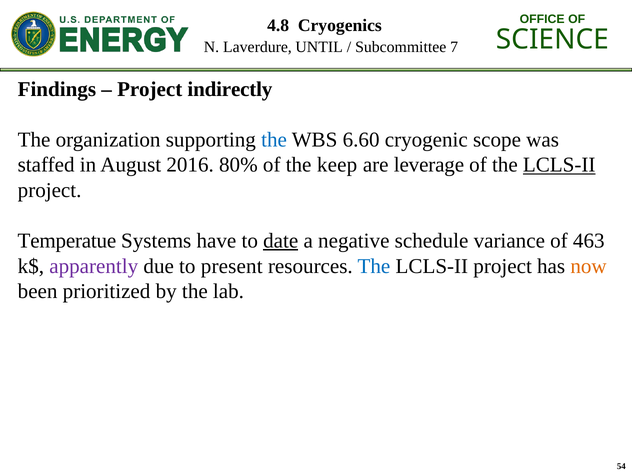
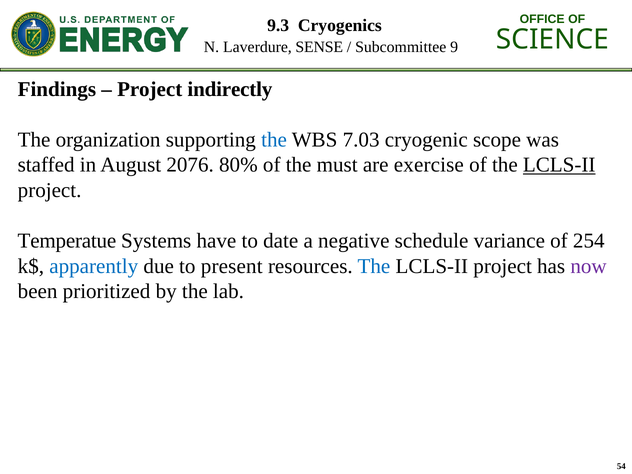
4.8: 4.8 -> 9.3
UNTIL: UNTIL -> SENSE
7: 7 -> 9
6.60: 6.60 -> 7.03
2016: 2016 -> 2076
keep: keep -> must
leverage: leverage -> exercise
date underline: present -> none
463: 463 -> 254
apparently colour: purple -> blue
now colour: orange -> purple
